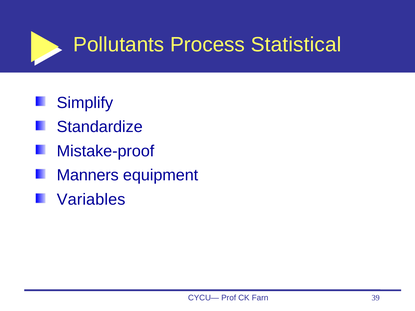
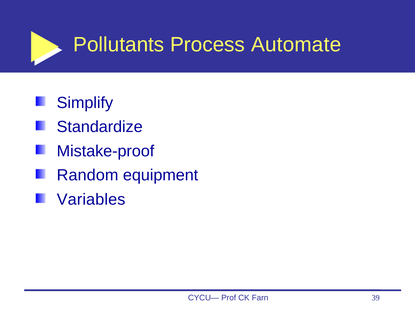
Statistical: Statistical -> Automate
Manners: Manners -> Random
